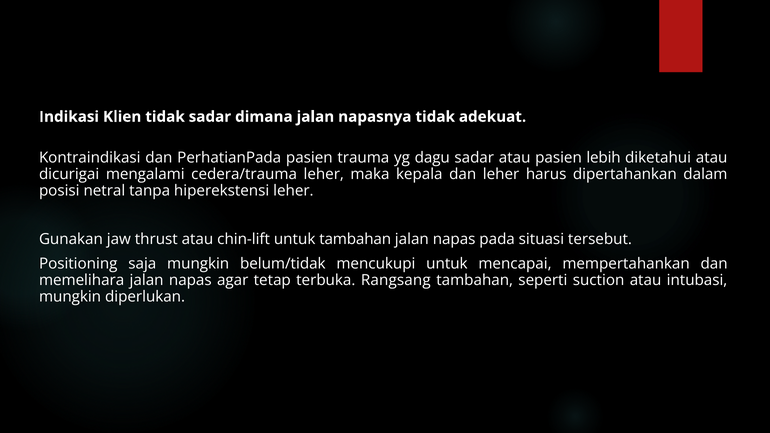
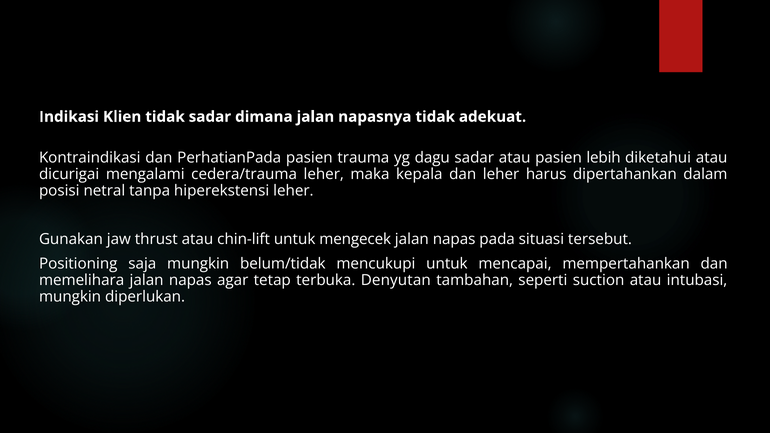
untuk tambahan: tambahan -> mengecek
Rangsang: Rangsang -> Denyutan
